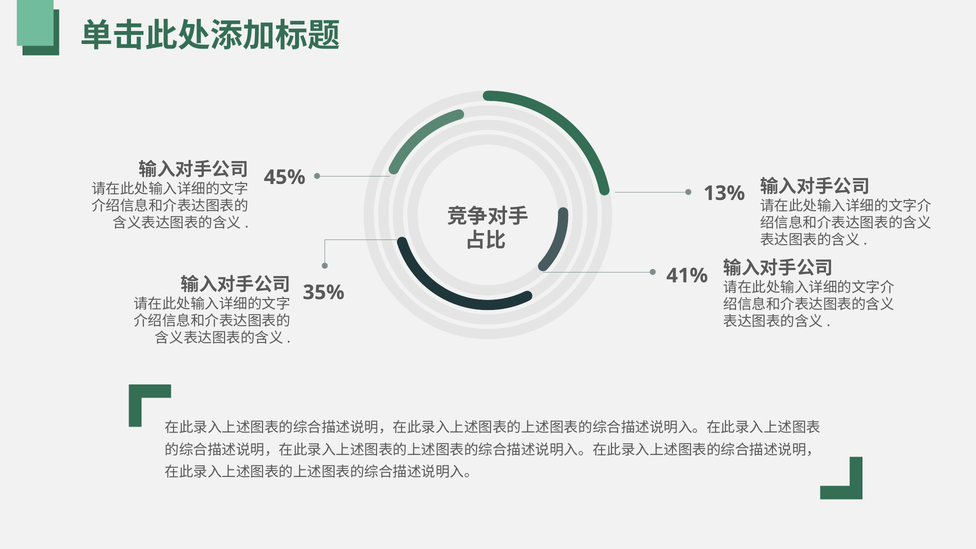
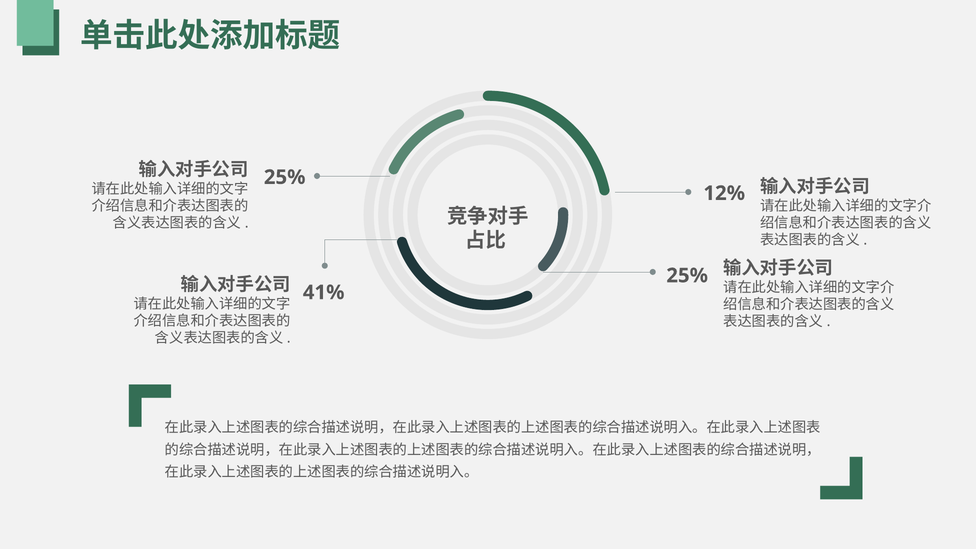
45% at (285, 177): 45% -> 25%
13%: 13% -> 12%
41% at (687, 276): 41% -> 25%
35%: 35% -> 41%
